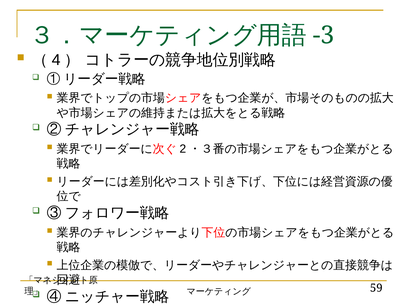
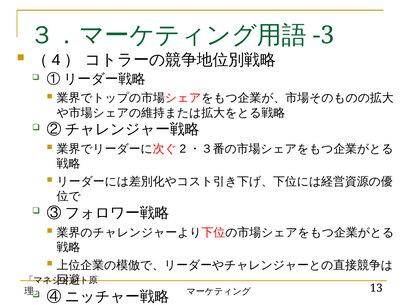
59: 59 -> 13
